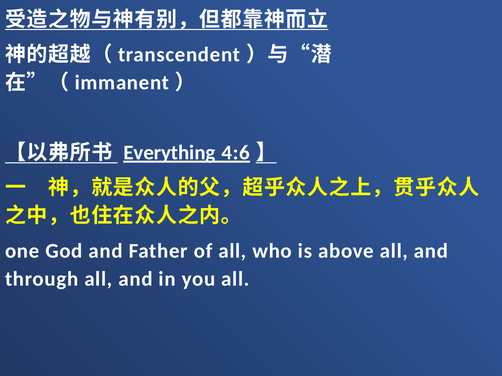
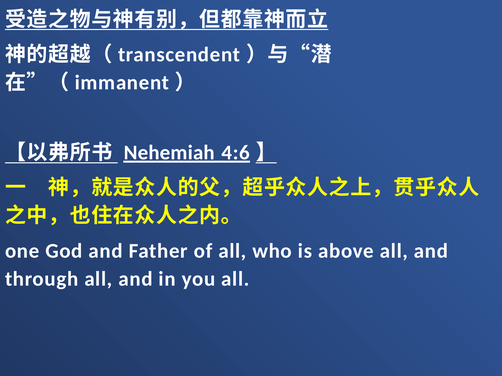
Everything: Everything -> Nehemiah
